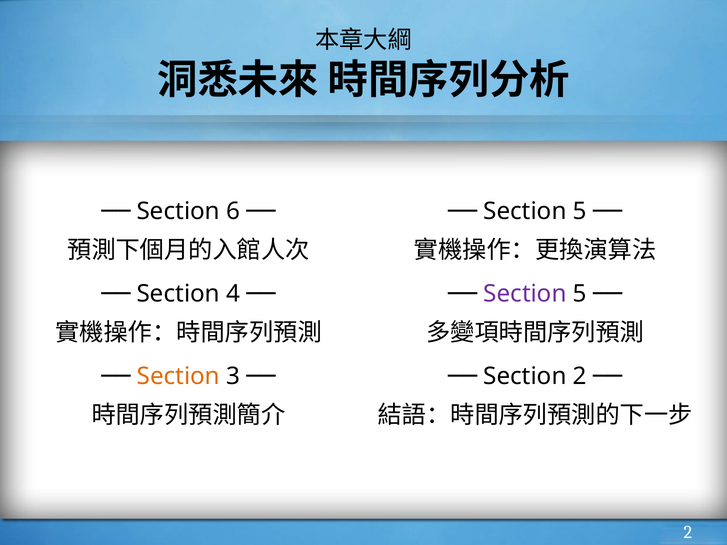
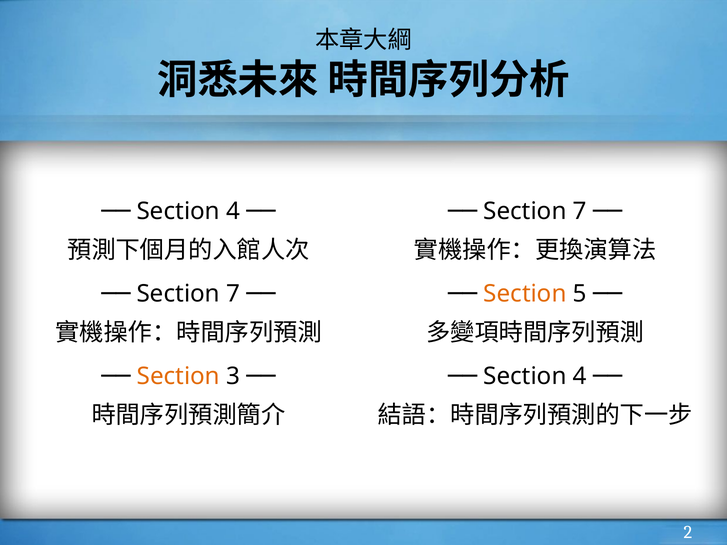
6 at (233, 211): 6 -> 4
5 at (580, 211): 5 -> 7
4 at (233, 294): 4 -> 7
Section at (525, 294) colour: purple -> orange
2 at (580, 376): 2 -> 4
